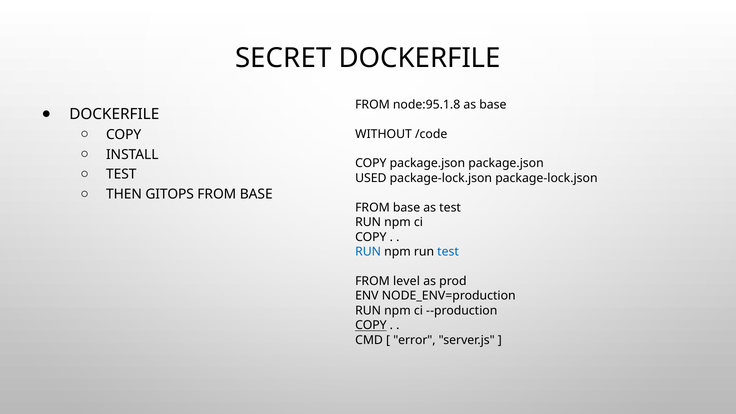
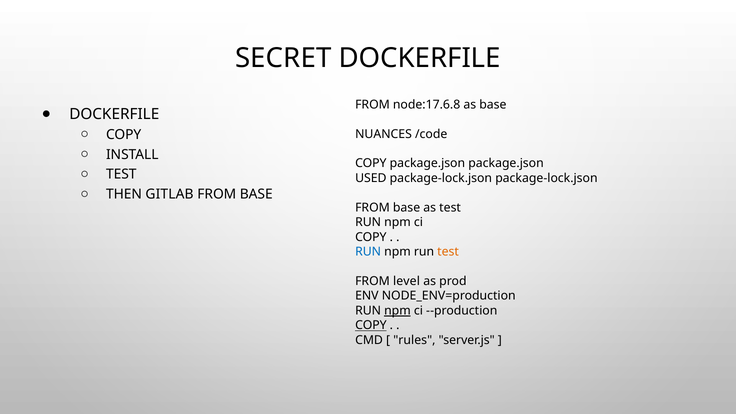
node:95.1.8: node:95.1.8 -> node:17.6.8
WITHOUT: WITHOUT -> NUANCES
GITOPS: GITOPS -> GITLAB
test at (448, 252) colour: blue -> orange
npm at (397, 311) underline: none -> present
error: error -> rules
